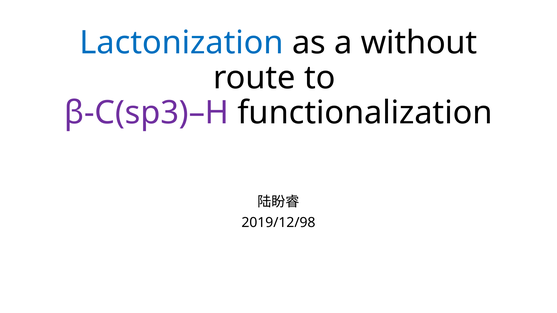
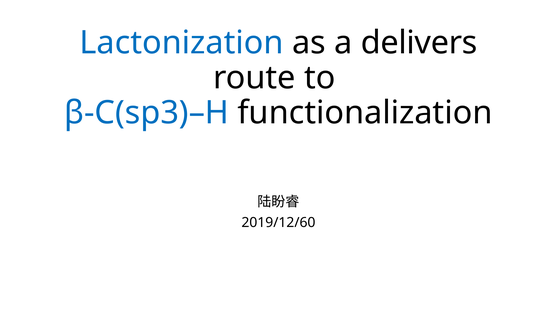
without: without -> delivers
β-C(sp3)–H colour: purple -> blue
2019/12/98: 2019/12/98 -> 2019/12/60
